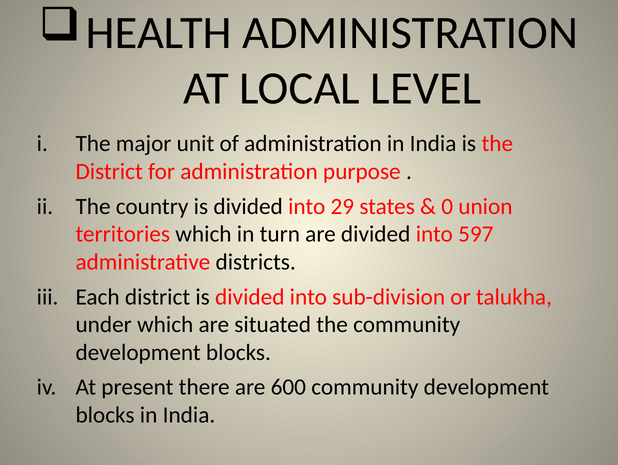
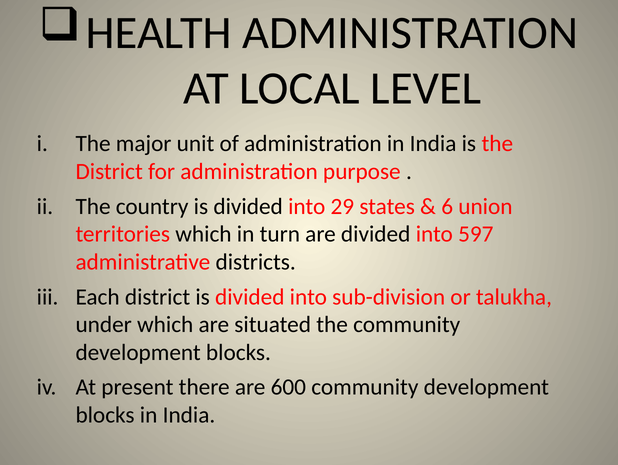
0: 0 -> 6
